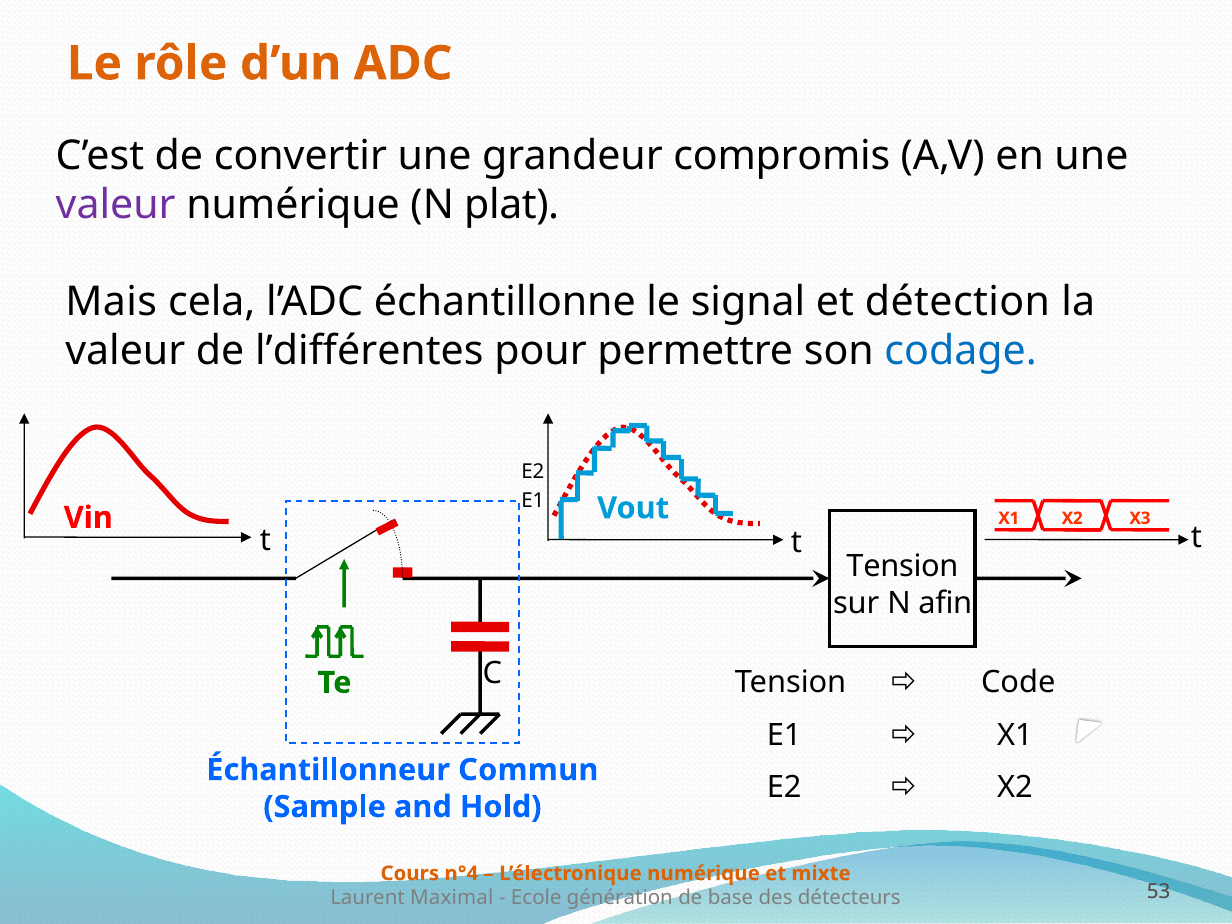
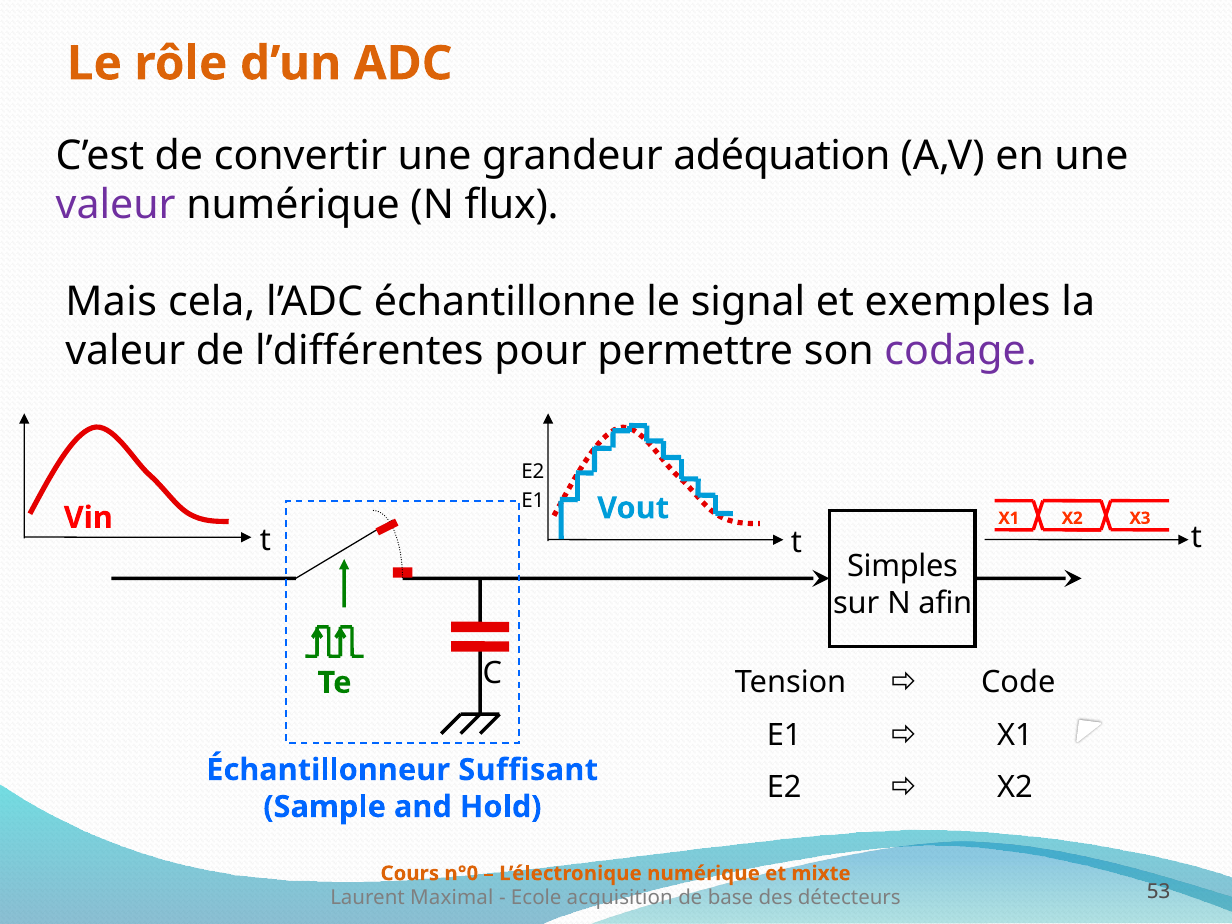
compromis: compromis -> adéquation
plat: plat -> flux
détection: détection -> exemples
codage colour: blue -> purple
Tension at (902, 566): Tension -> Simples
Commun: Commun -> Suffisant
n°4: n°4 -> n°0
génération: génération -> acquisition
